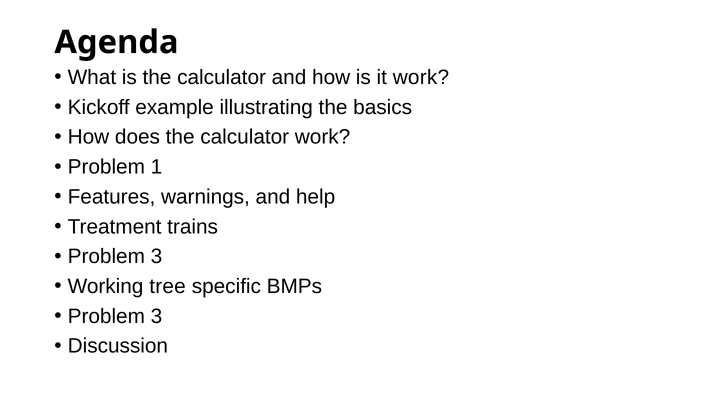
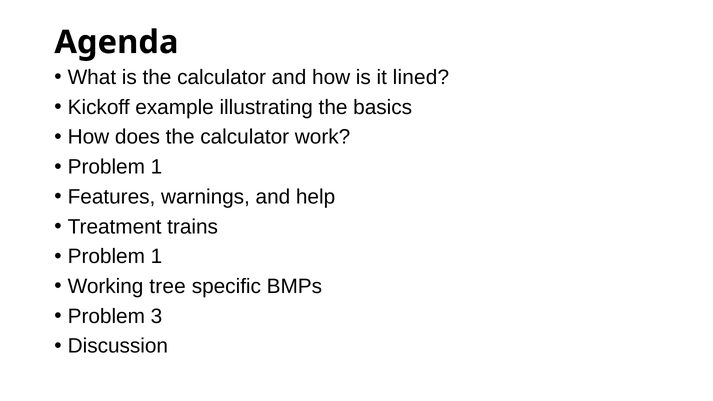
it work: work -> lined
3 at (157, 257): 3 -> 1
